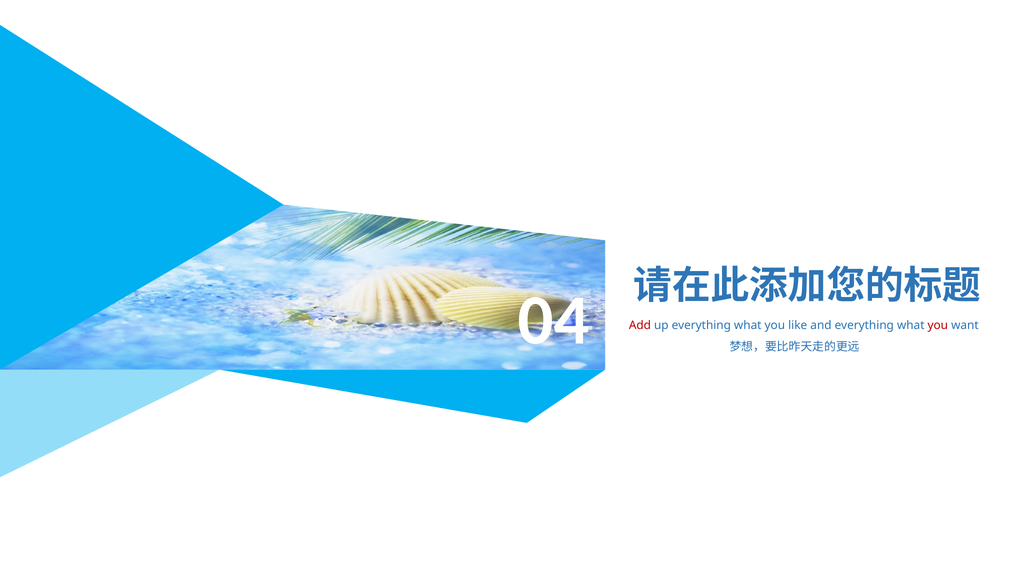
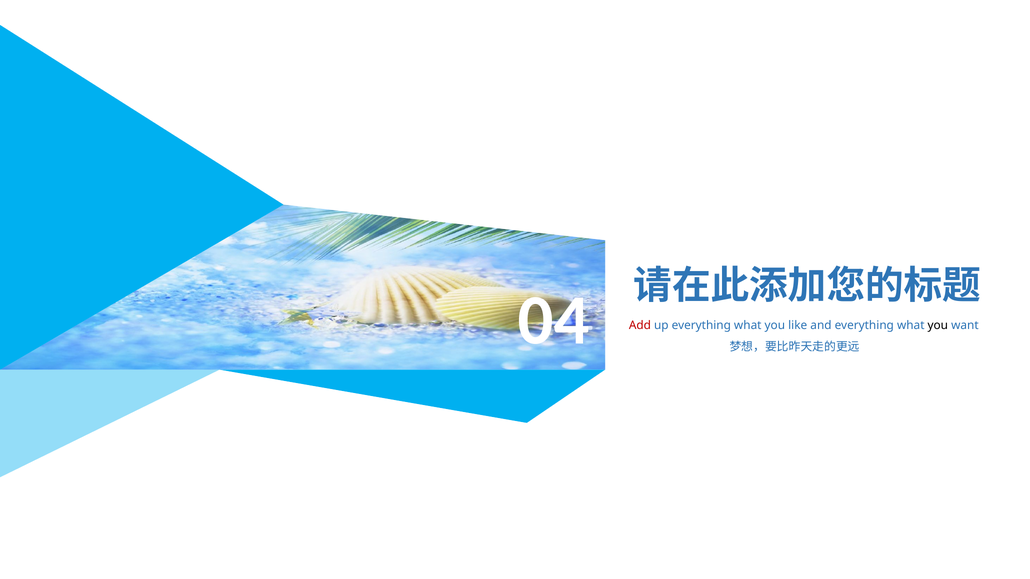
you at (938, 326) colour: red -> black
